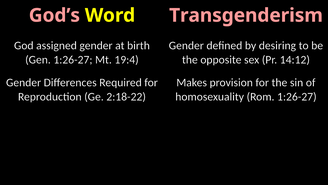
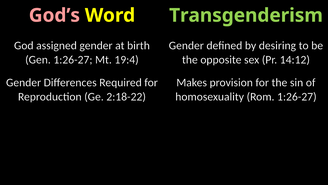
Transgenderism colour: pink -> light green
